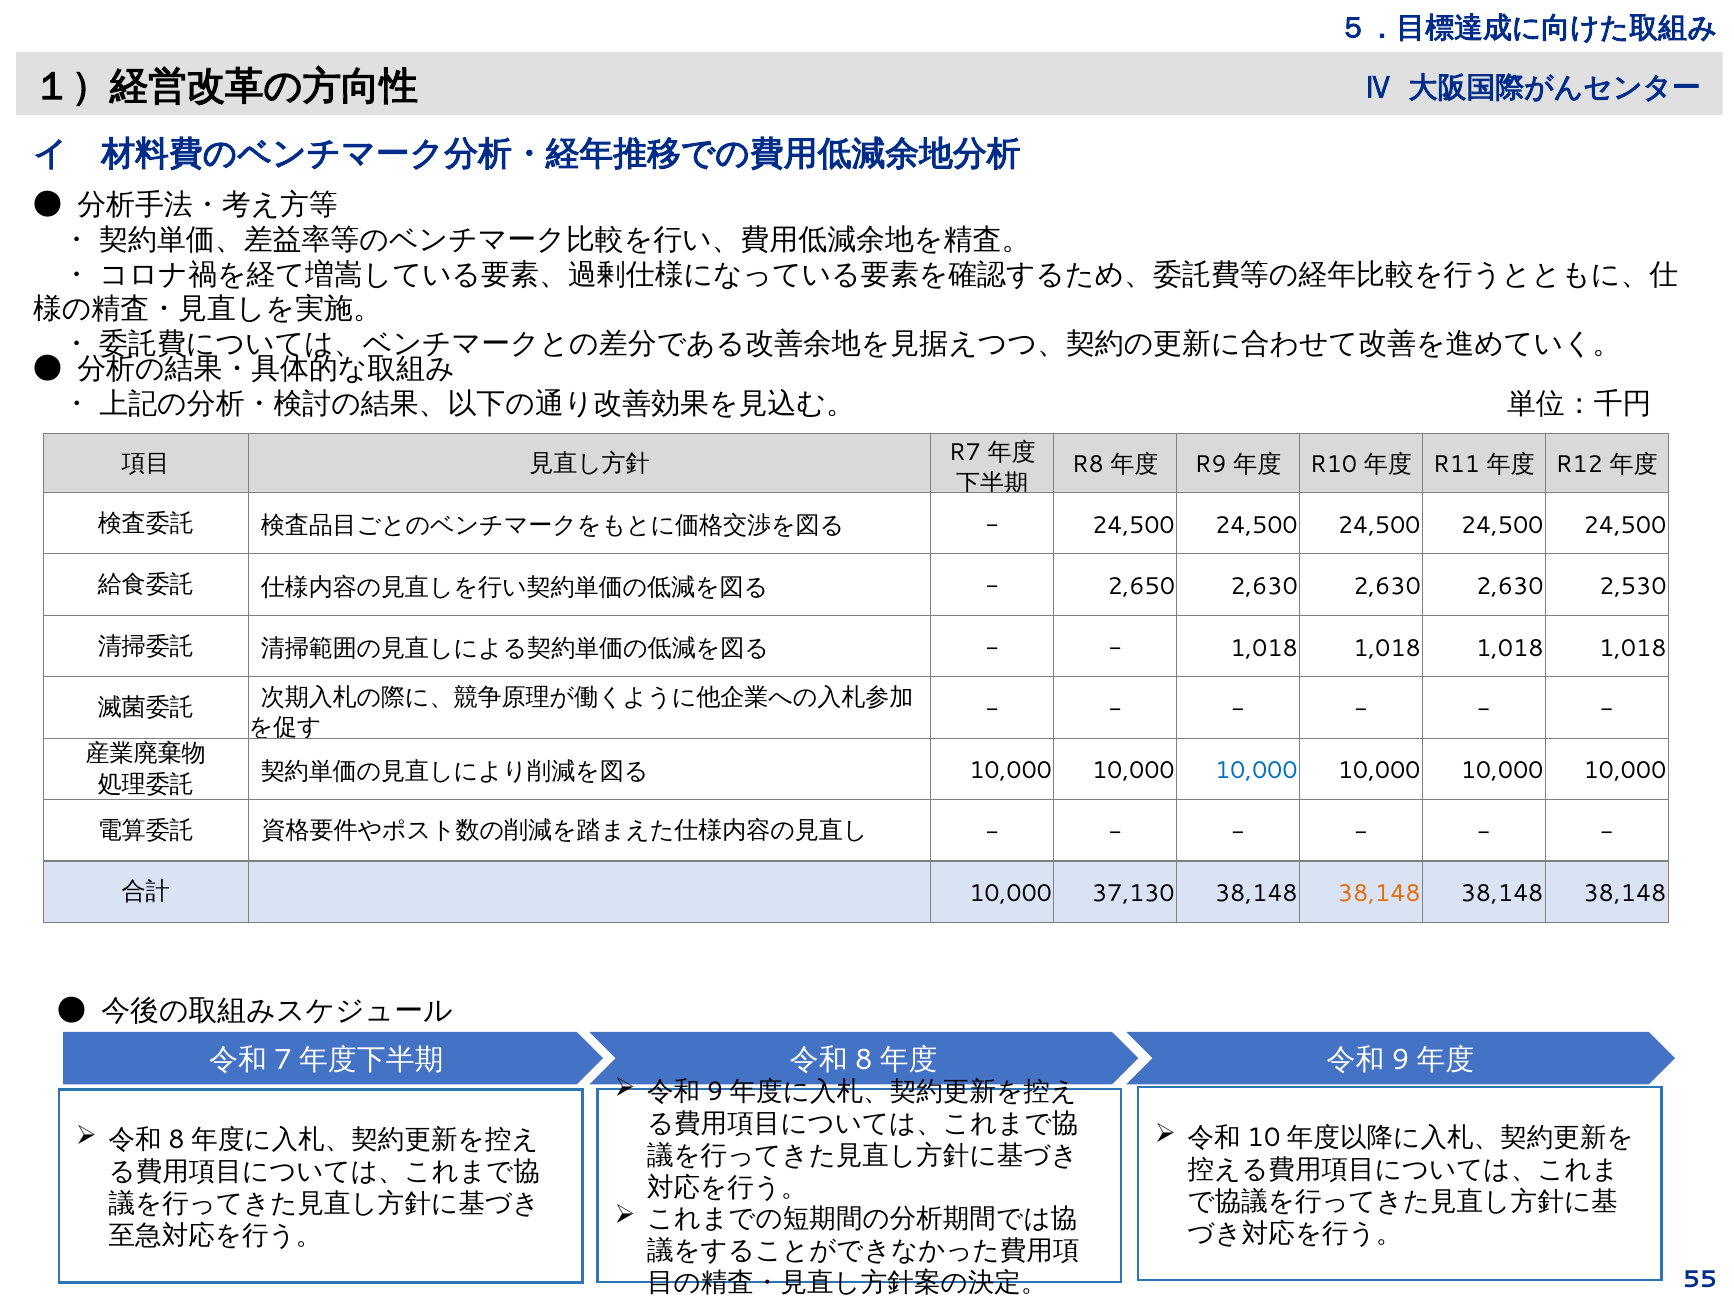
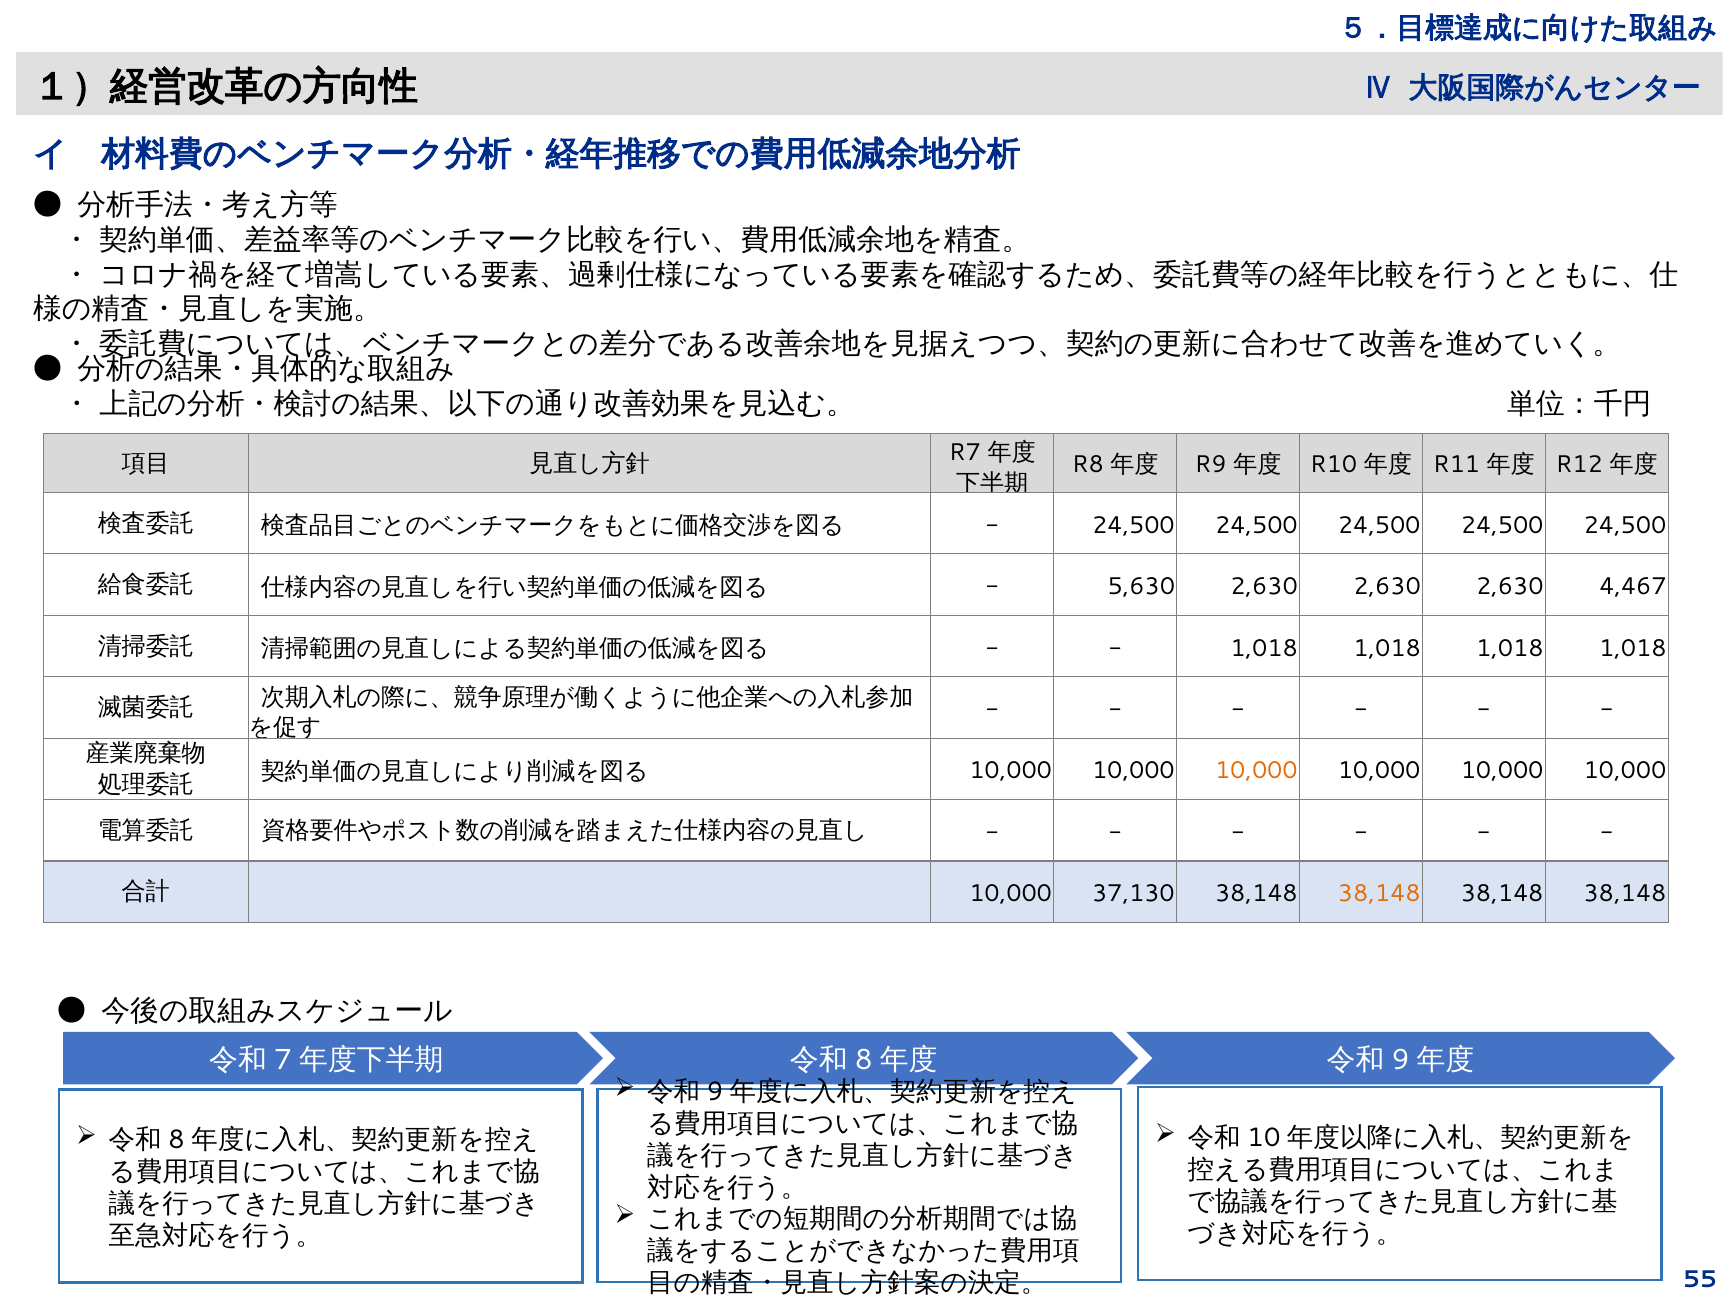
2,650: 2,650 -> 5,630
2,530: 2,530 -> 4,467
10,000 at (1256, 771) colour: blue -> orange
